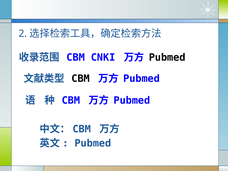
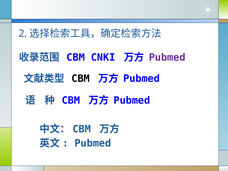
Pubmed at (167, 57) colour: black -> purple
